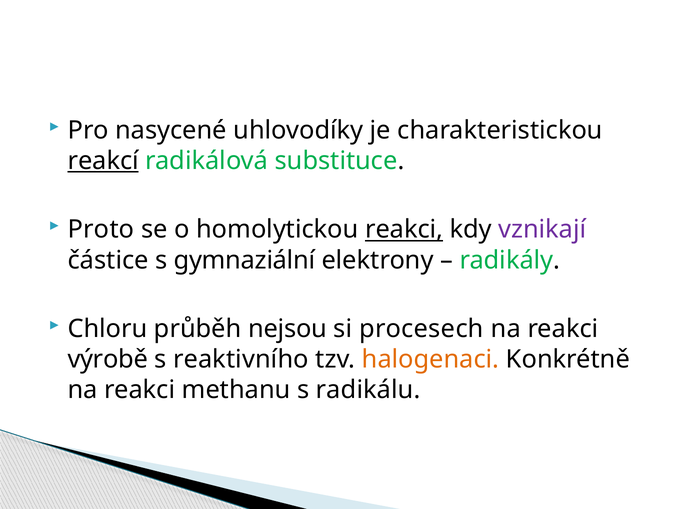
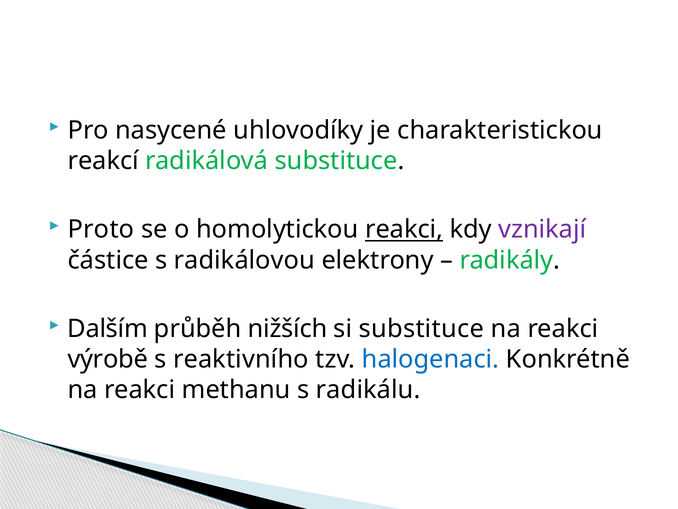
reakcí underline: present -> none
gymnaziální: gymnaziální -> radikálovou
Chloru: Chloru -> Dalším
nejsou: nejsou -> nižších
si procesech: procesech -> substituce
halogenaci colour: orange -> blue
